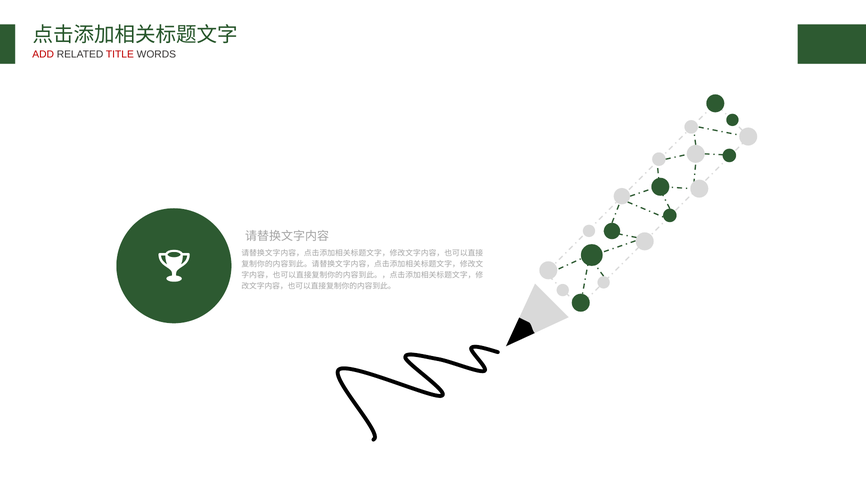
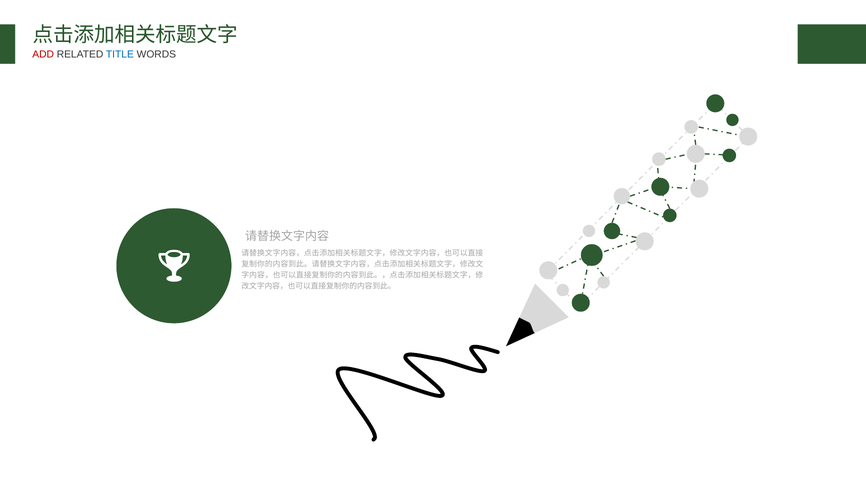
TITLE colour: red -> blue
